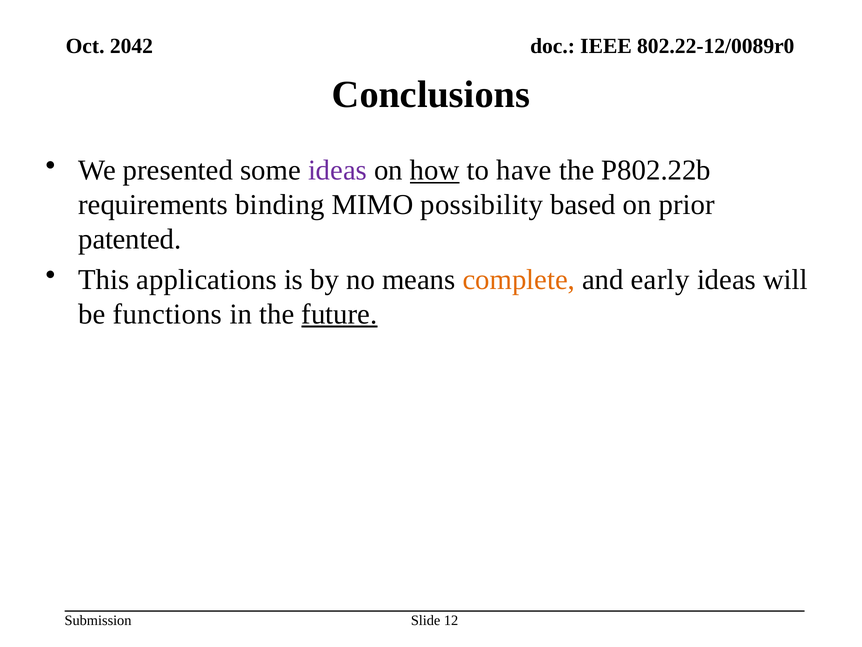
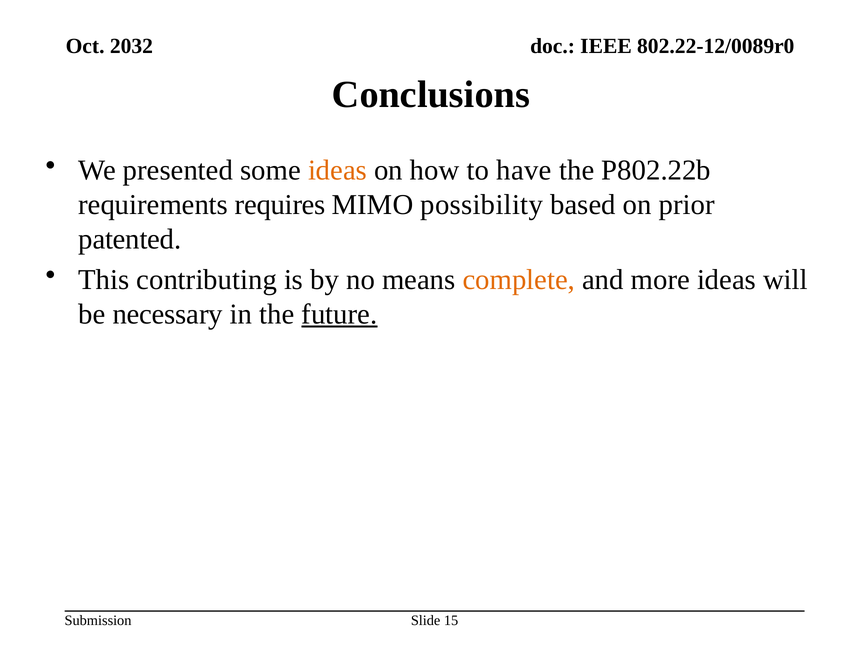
2042: 2042 -> 2032
ideas at (338, 170) colour: purple -> orange
how underline: present -> none
binding: binding -> requires
applications: applications -> contributing
early: early -> more
functions: functions -> necessary
12: 12 -> 15
